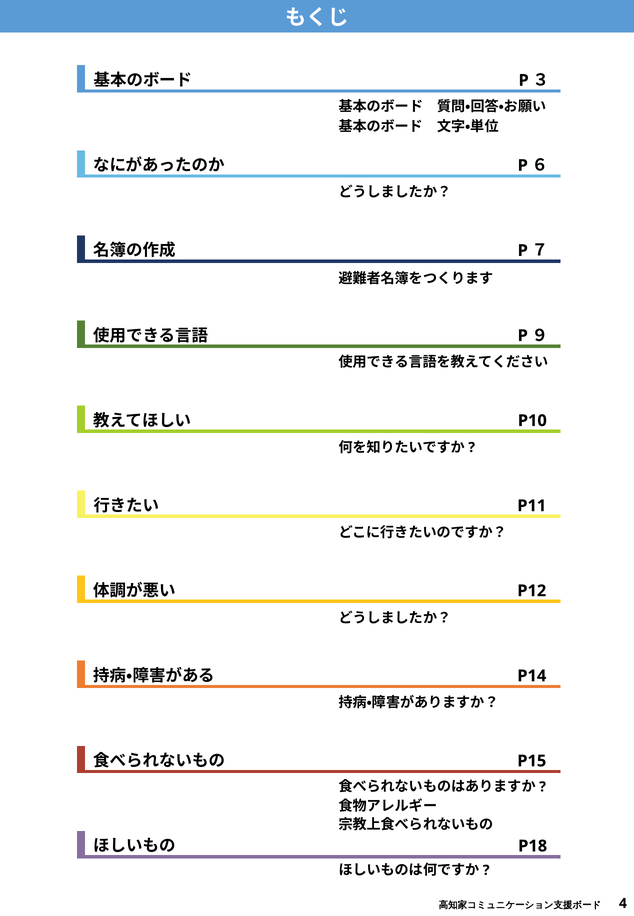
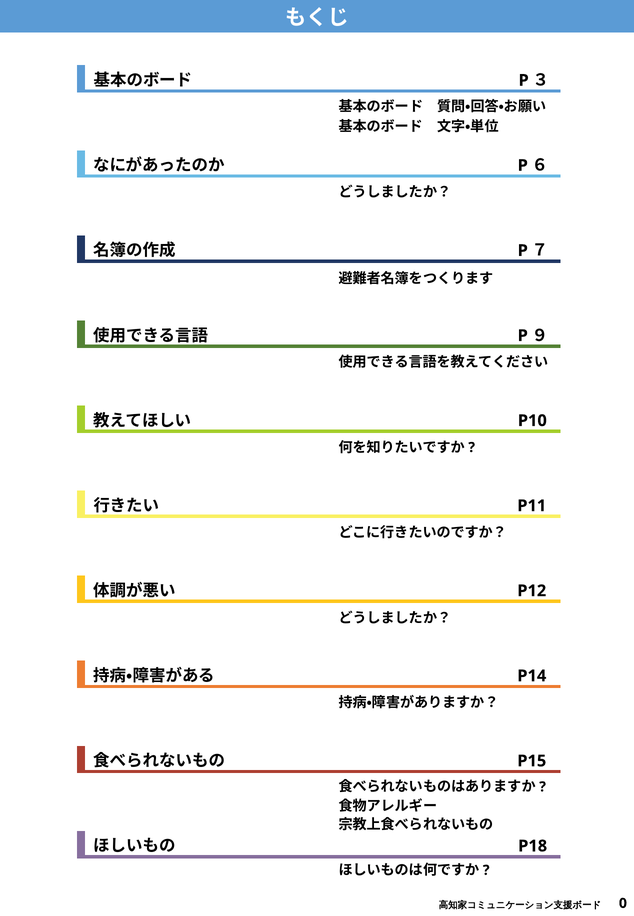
4: 4 -> 0
